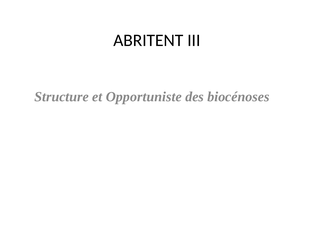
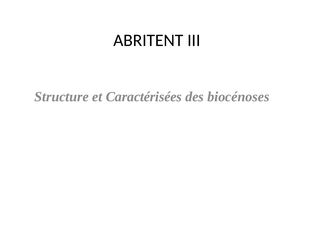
Opportuniste: Opportuniste -> Caractérisées
